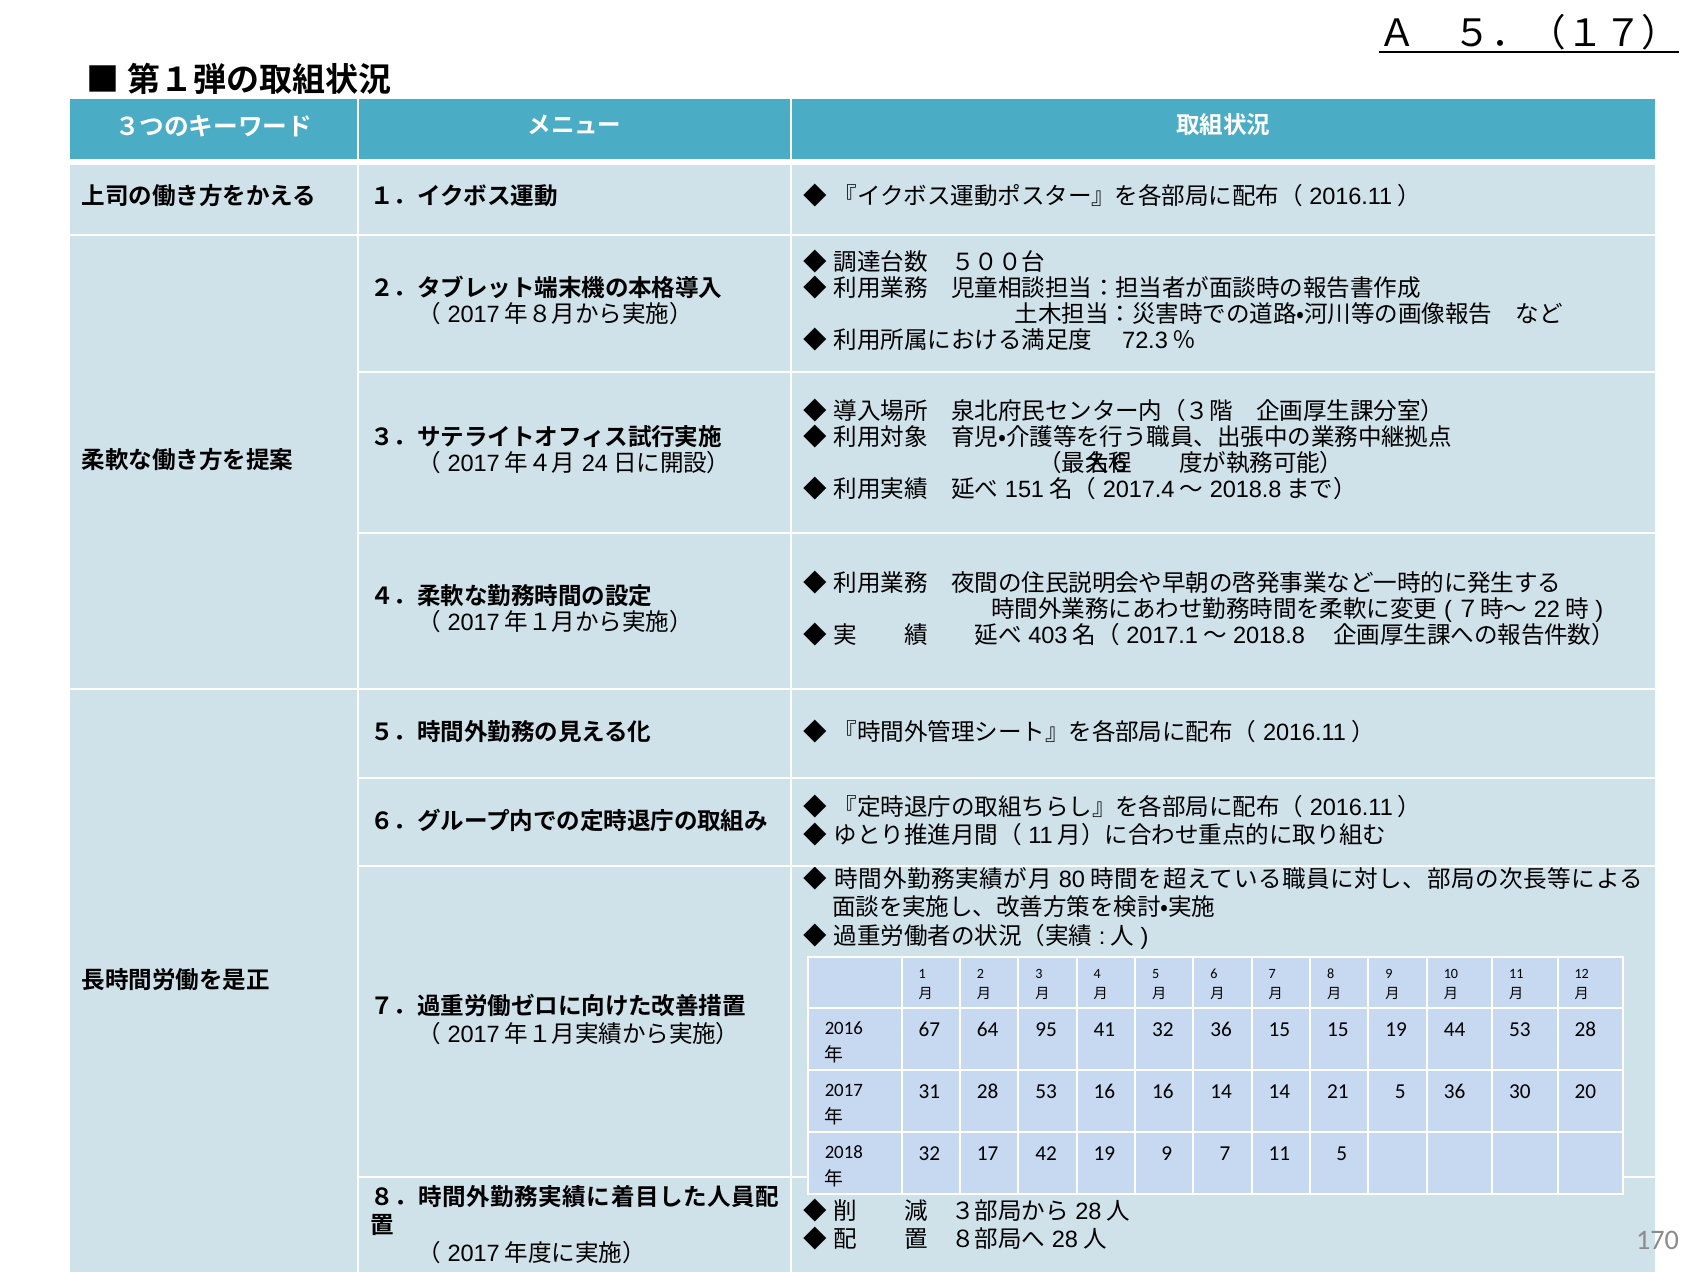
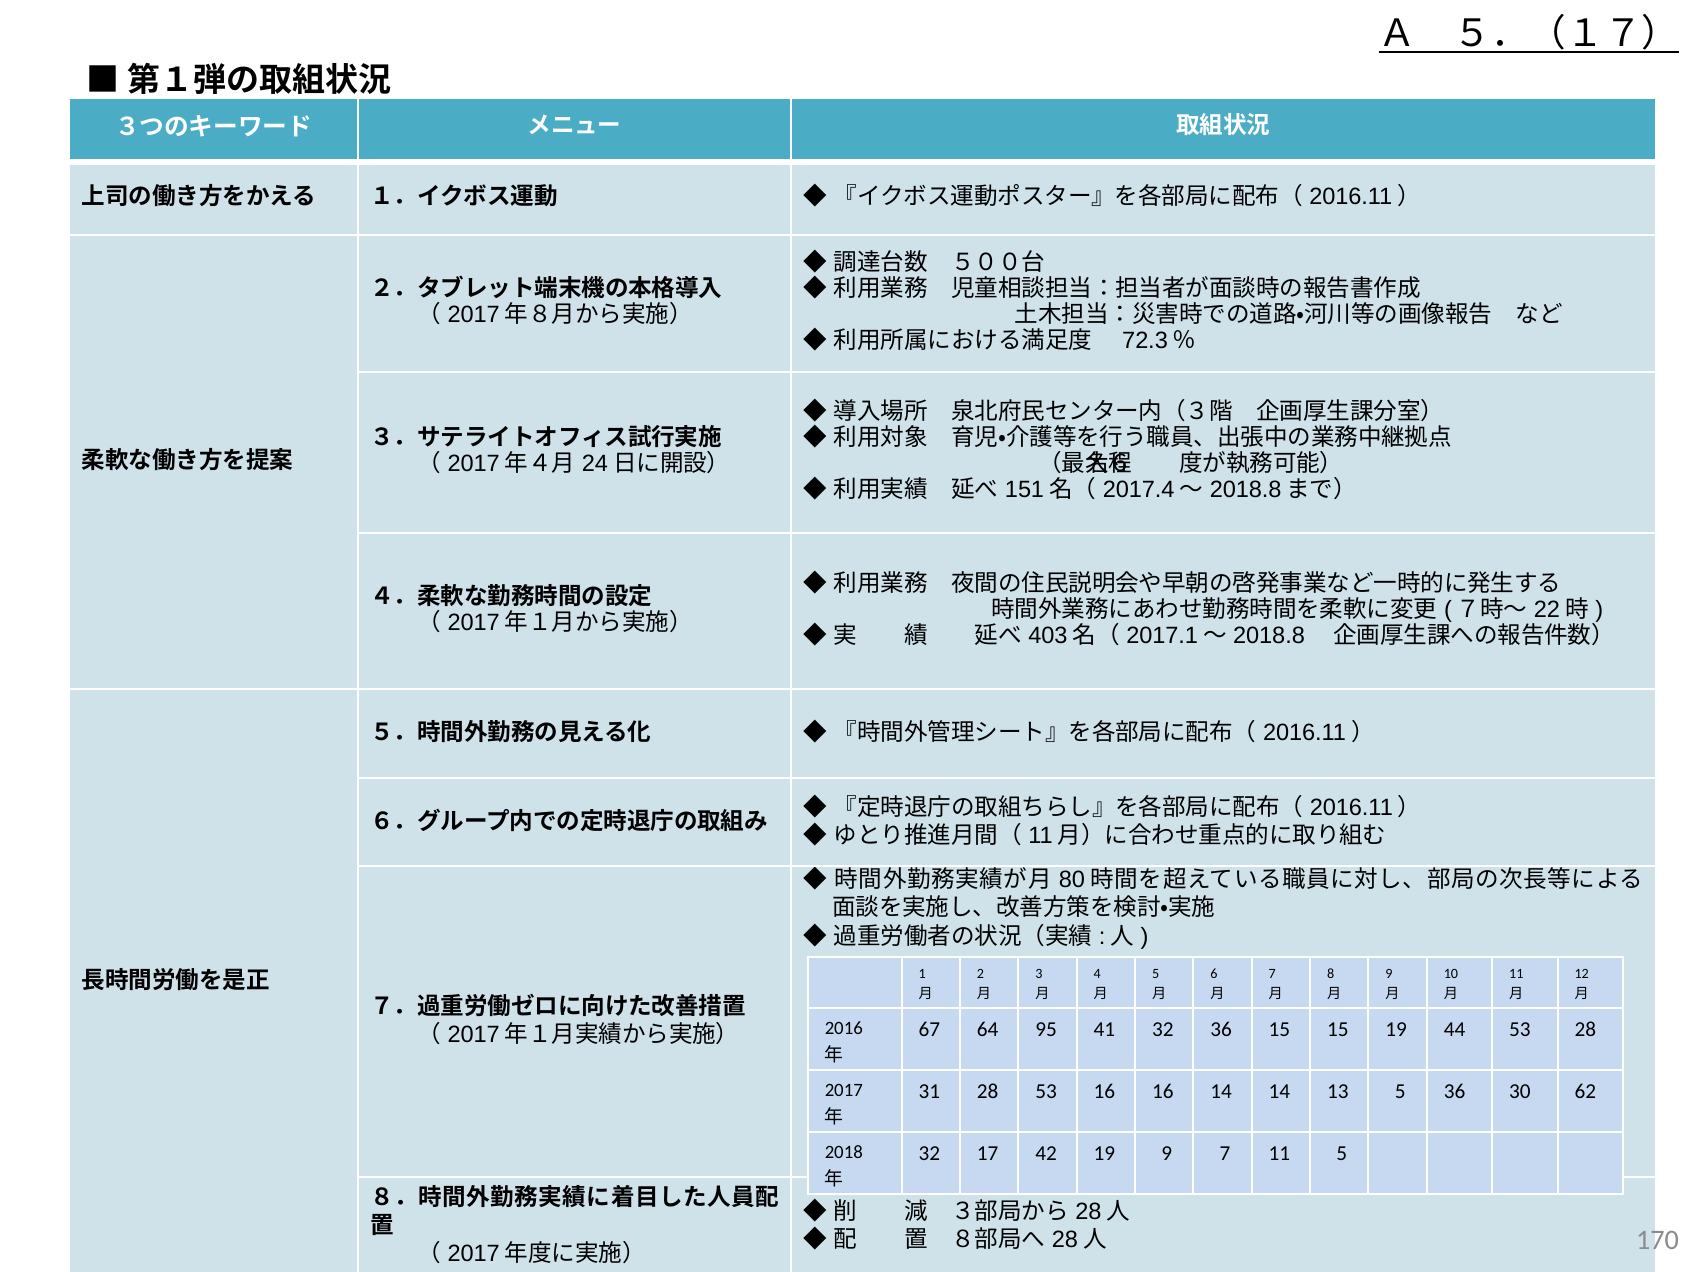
21: 21 -> 13
20: 20 -> 62
